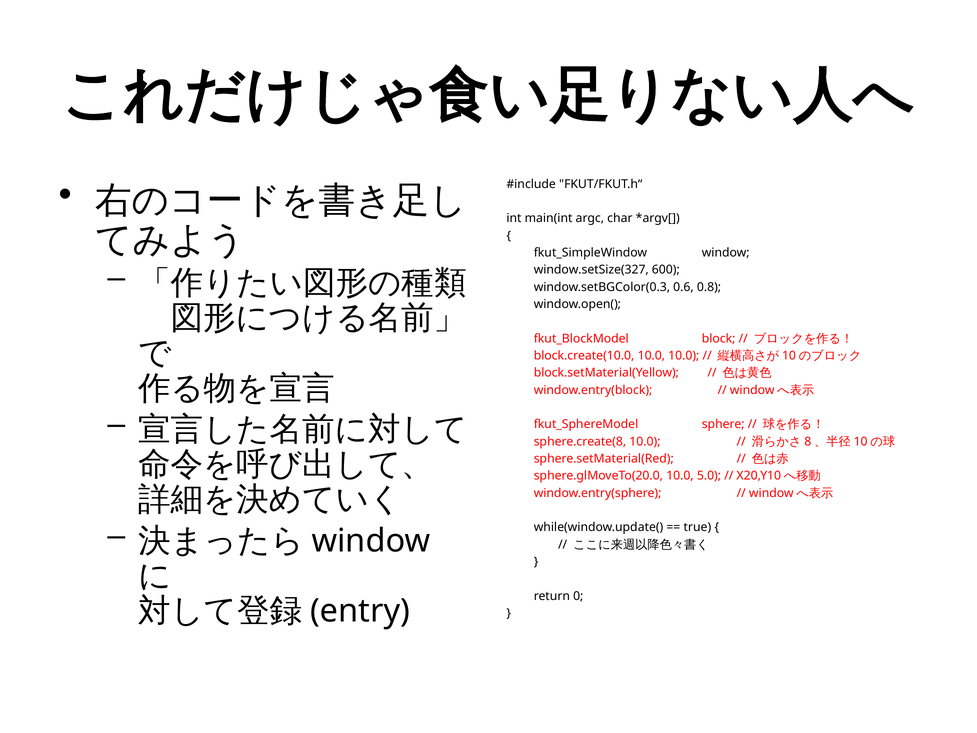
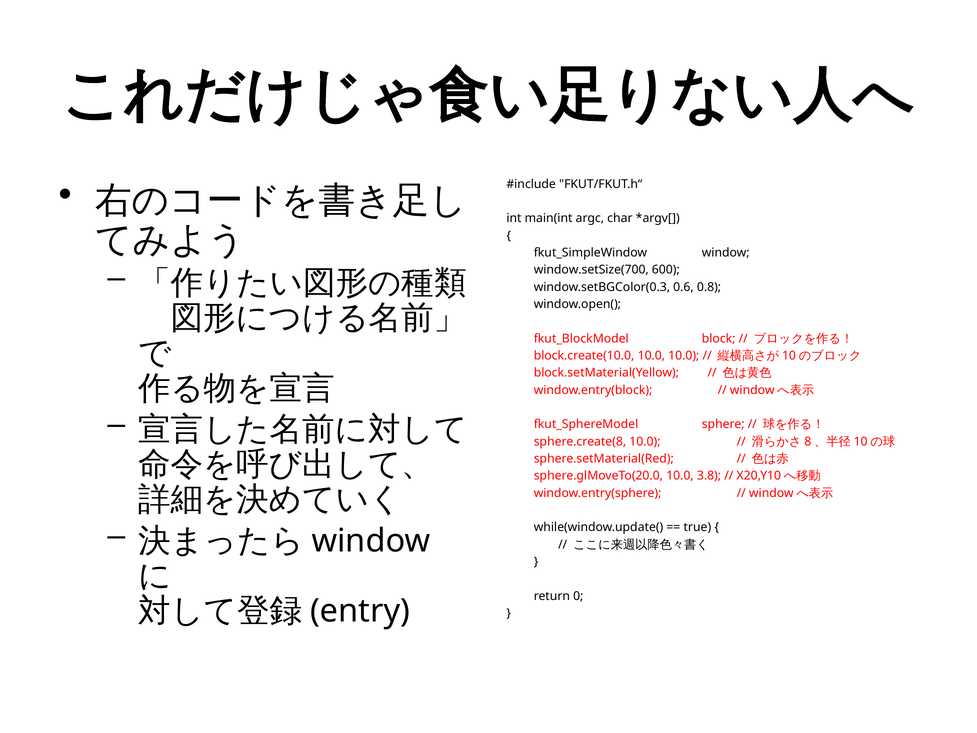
window.setSize(327: window.setSize(327 -> window.setSize(700
5.0: 5.0 -> 3.8
